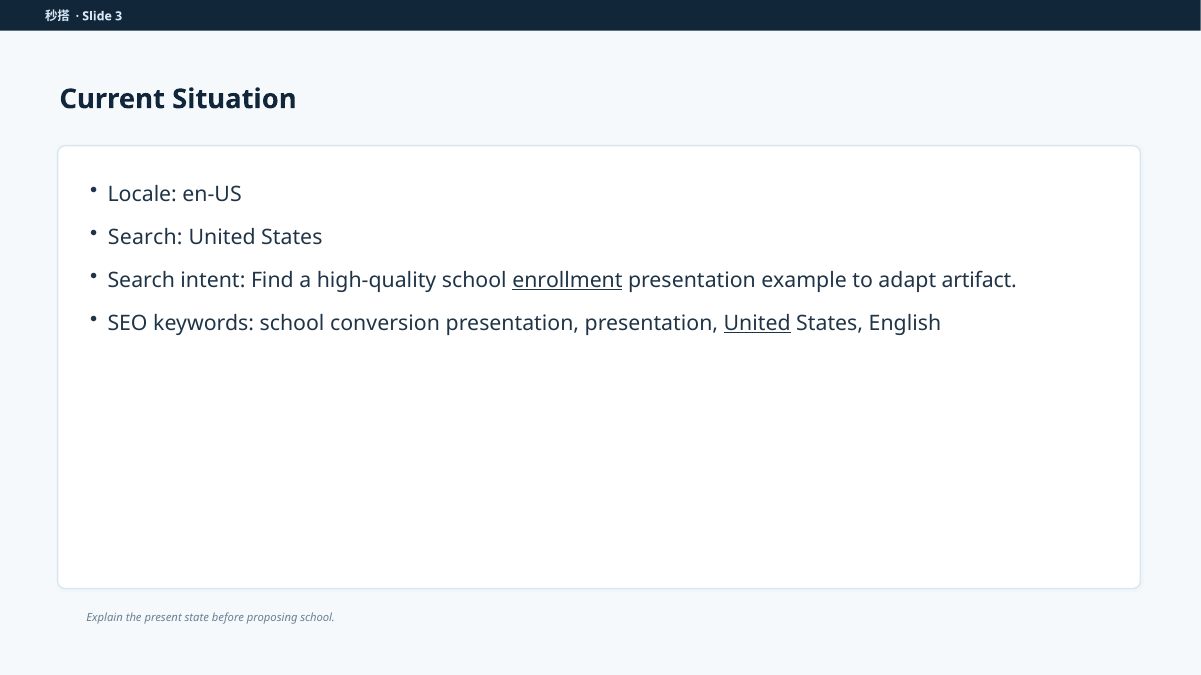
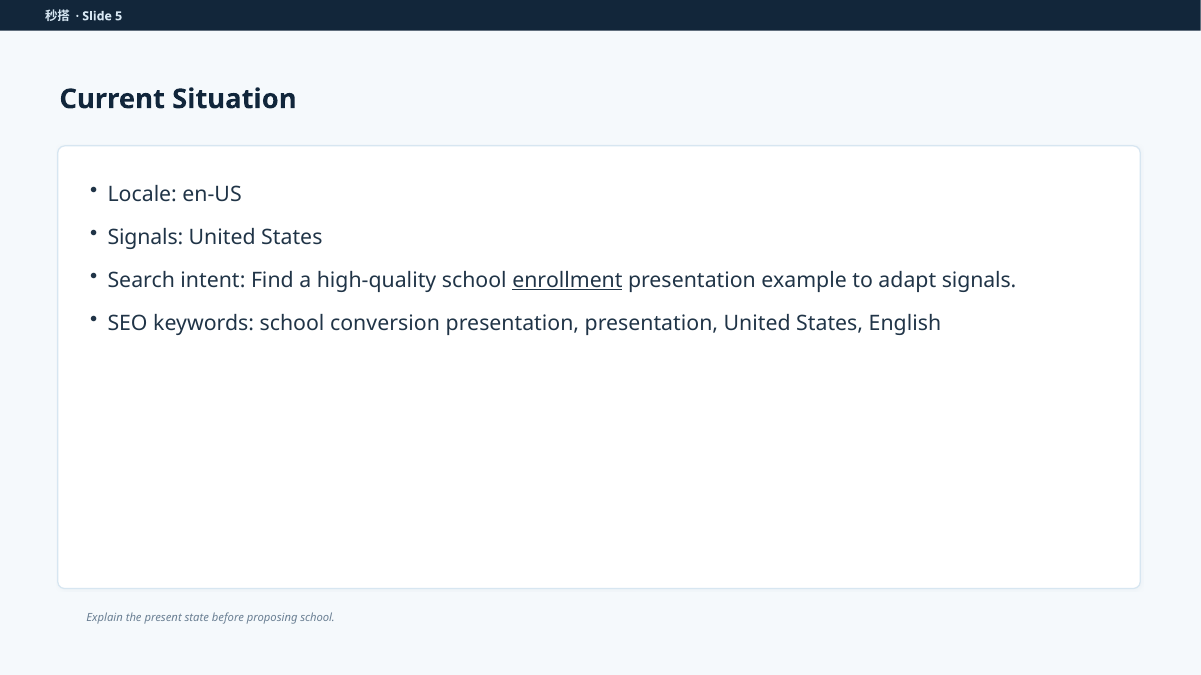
3: 3 -> 5
Search at (145, 237): Search -> Signals
adapt artifact: artifact -> signals
United at (757, 324) underline: present -> none
